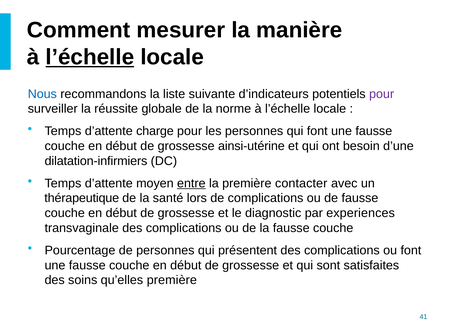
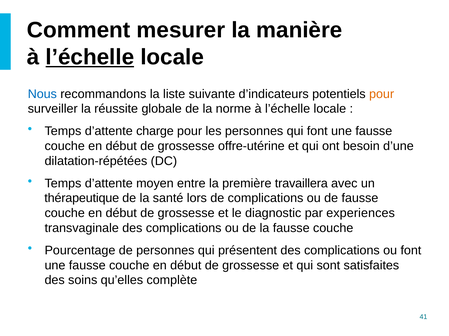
pour at (382, 94) colour: purple -> orange
ainsi-utérine: ainsi-utérine -> offre-utérine
dilatation-infirmiers: dilatation-infirmiers -> dilatation-répétées
entre underline: present -> none
contacter: contacter -> travaillera
qu’elles première: première -> complète
